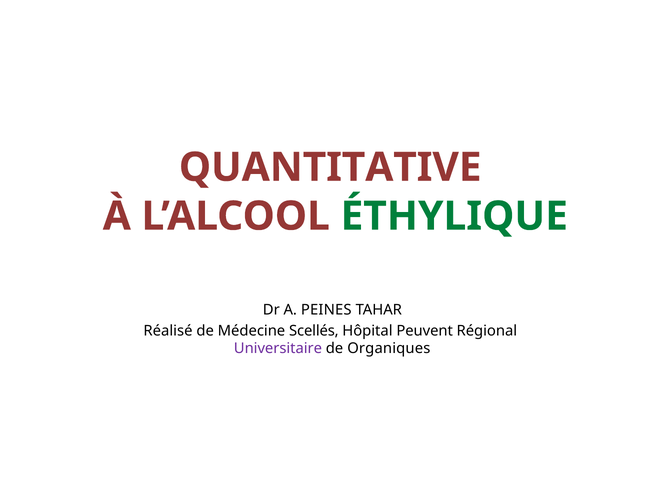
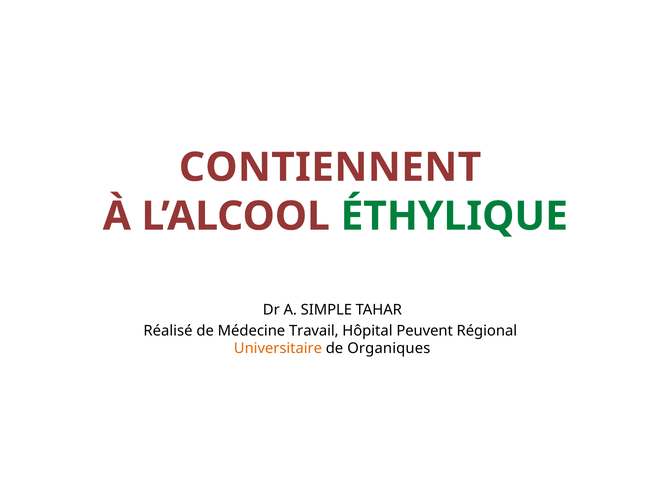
QUANTITATIVE: QUANTITATIVE -> CONTIENNENT
PEINES: PEINES -> SIMPLE
Scellés: Scellés -> Travail
Universitaire colour: purple -> orange
